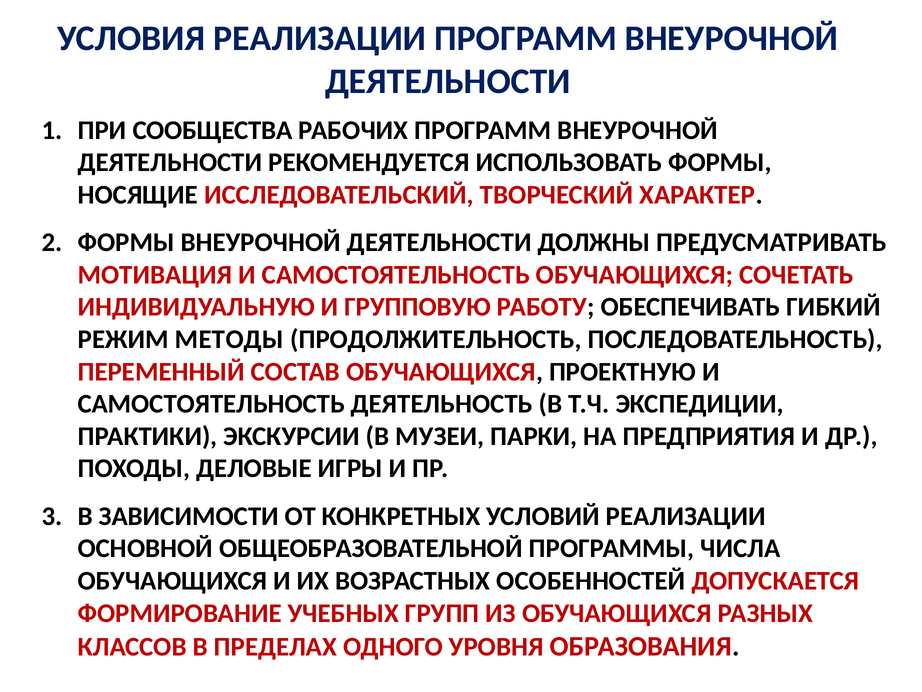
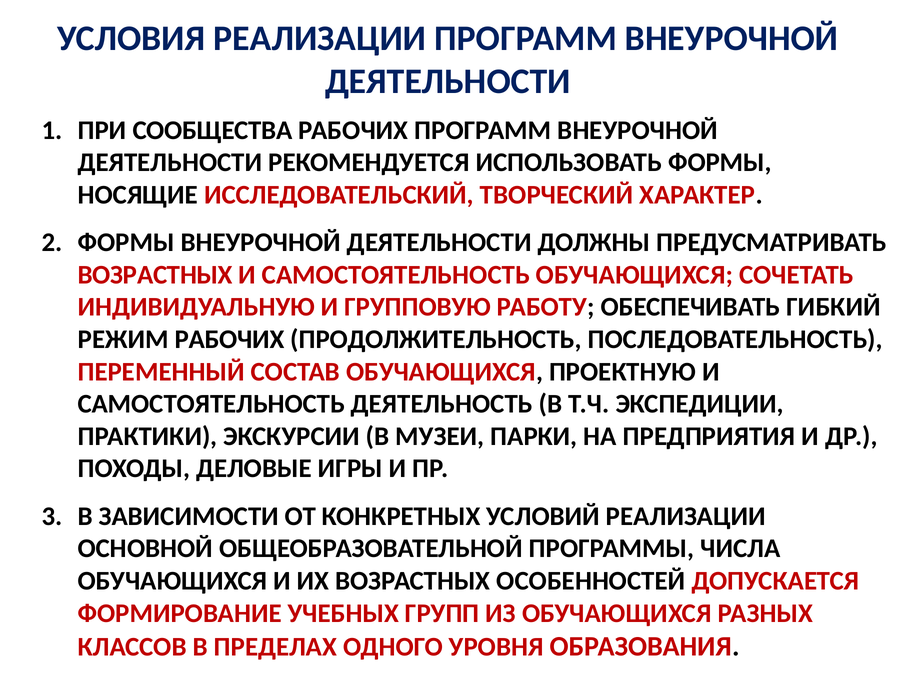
МОТИВАЦИЯ at (155, 275): МОТИВАЦИЯ -> ВОЗРАСТНЫХ
РЕЖИМ МЕТОДЫ: МЕТОДЫ -> РАБОЧИХ
